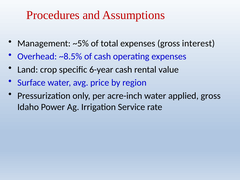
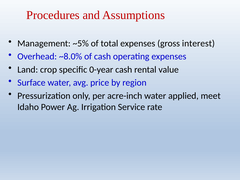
~8.5%: ~8.5% -> ~8.0%
6-year: 6-year -> 0-year
applied gross: gross -> meet
